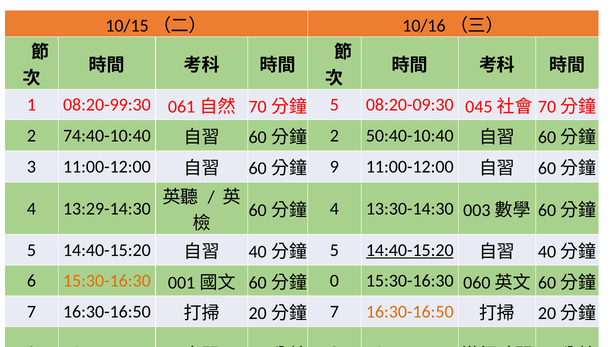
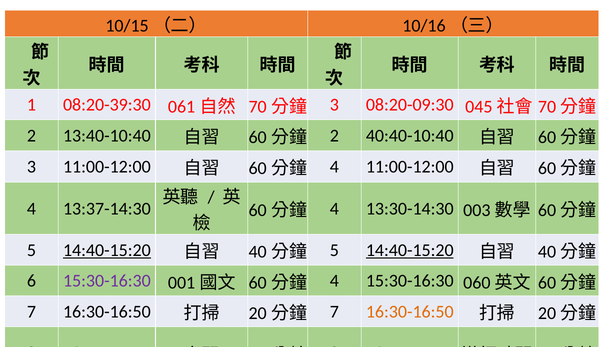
08:20-99:30: 08:20-99:30 -> 08:20-39:30
5 at (334, 105): 5 -> 3
74:40-10:40: 74:40-10:40 -> 13:40-10:40
50:40-10:40: 50:40-10:40 -> 40:40-10:40
9 at (334, 166): 9 -> 4
13:29-14:30: 13:29-14:30 -> 13:37-14:30
14:40-15:20 at (107, 250) underline: none -> present
15:30-16:30 at (107, 280) colour: orange -> purple
0 at (334, 280): 0 -> 4
